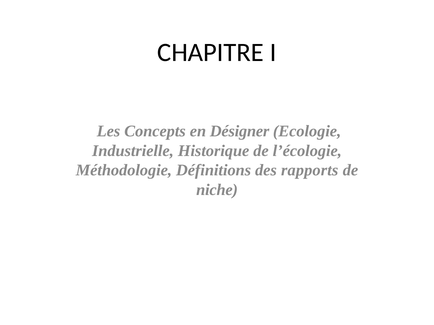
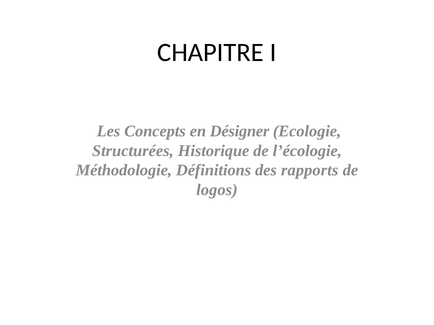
Industrielle: Industrielle -> Structurées
niche: niche -> logos
